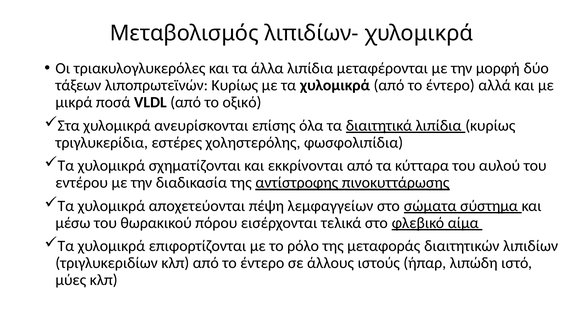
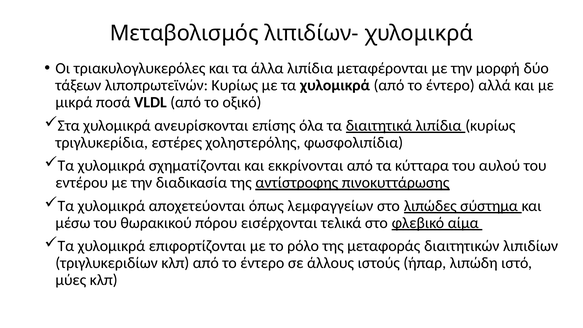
πέψη: πέψη -> όπως
σώματα: σώματα -> λιπώδες
